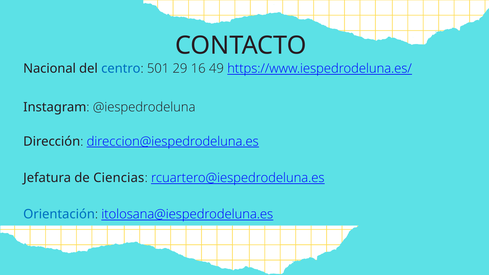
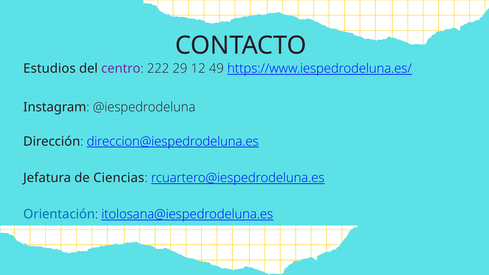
Nacional: Nacional -> Estudios
centro colour: blue -> purple
501: 501 -> 222
16: 16 -> 12
